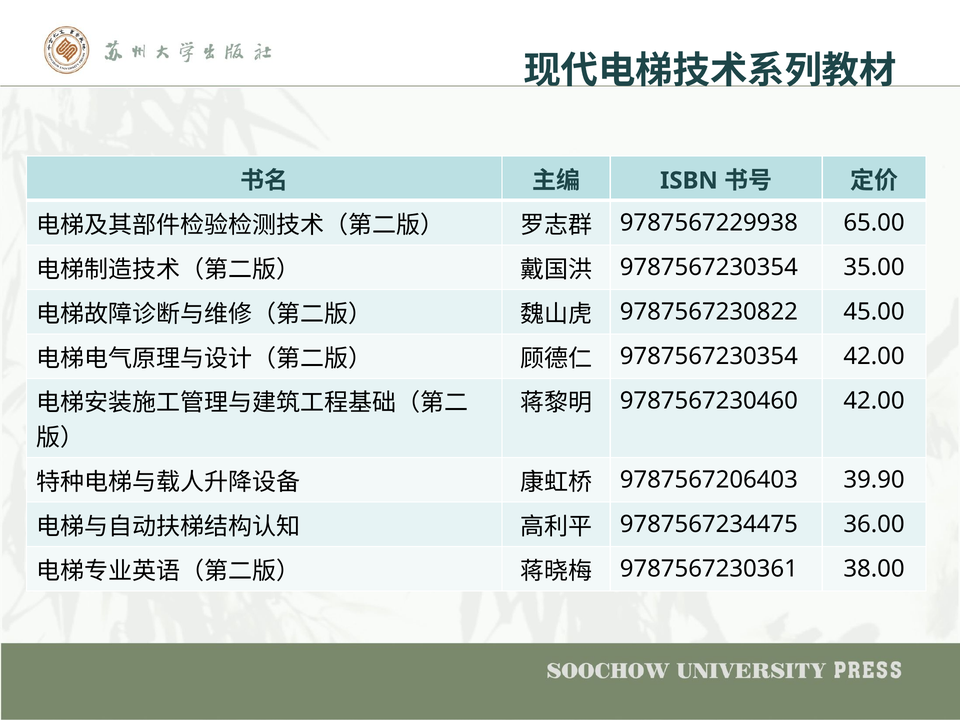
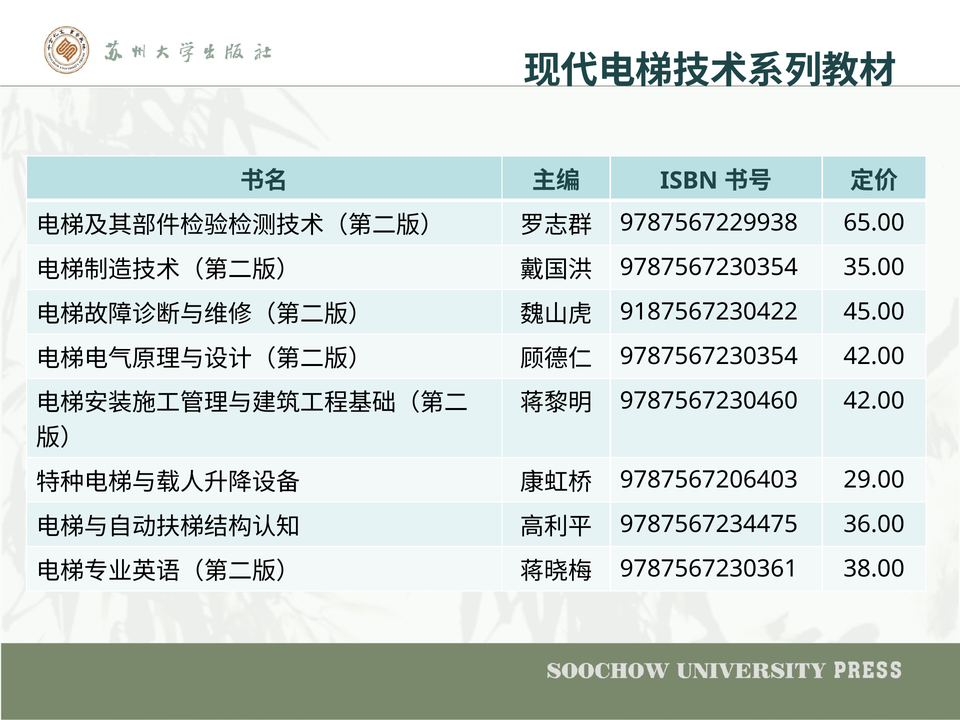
9787567230822: 9787567230822 -> 9187567230422
39.90: 39.90 -> 29.00
